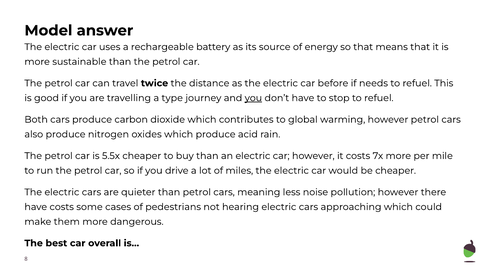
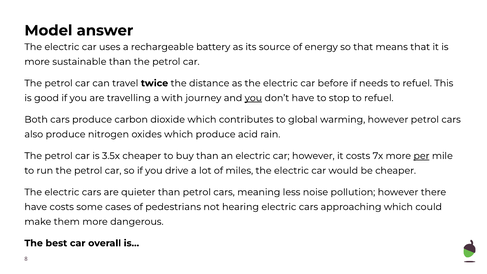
type: type -> with
5.5x: 5.5x -> 3.5x
per underline: none -> present
